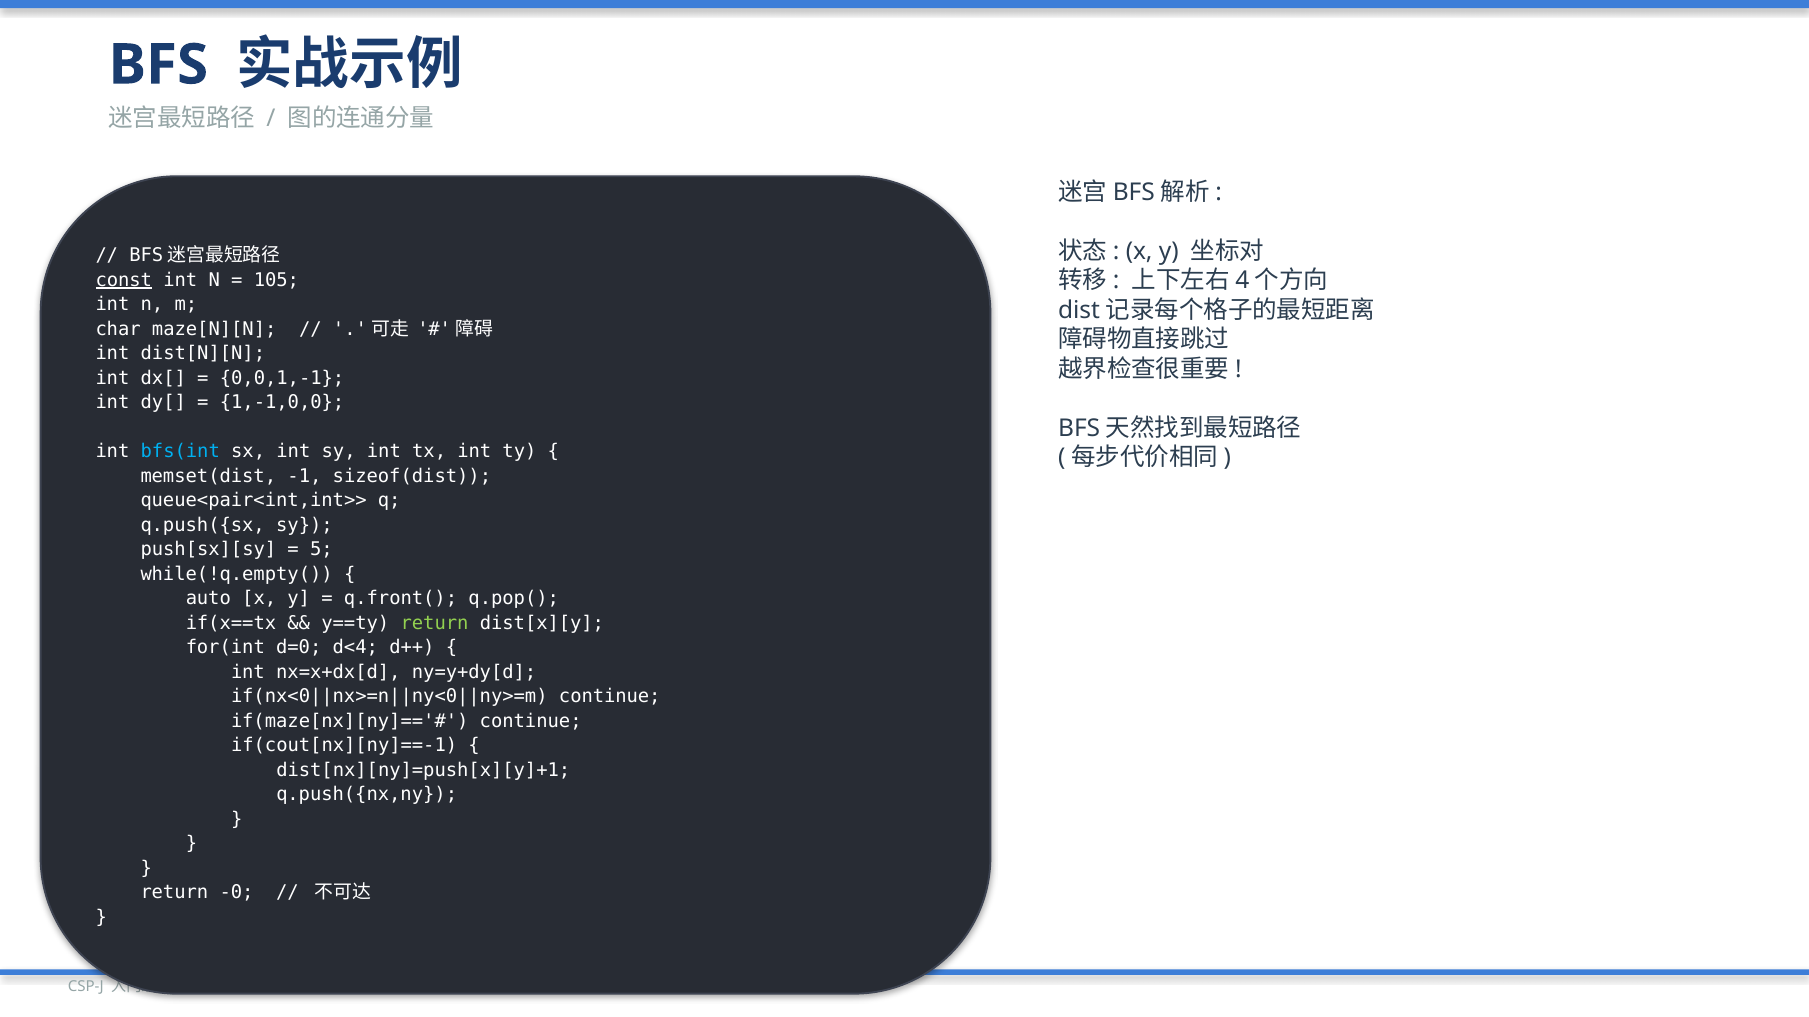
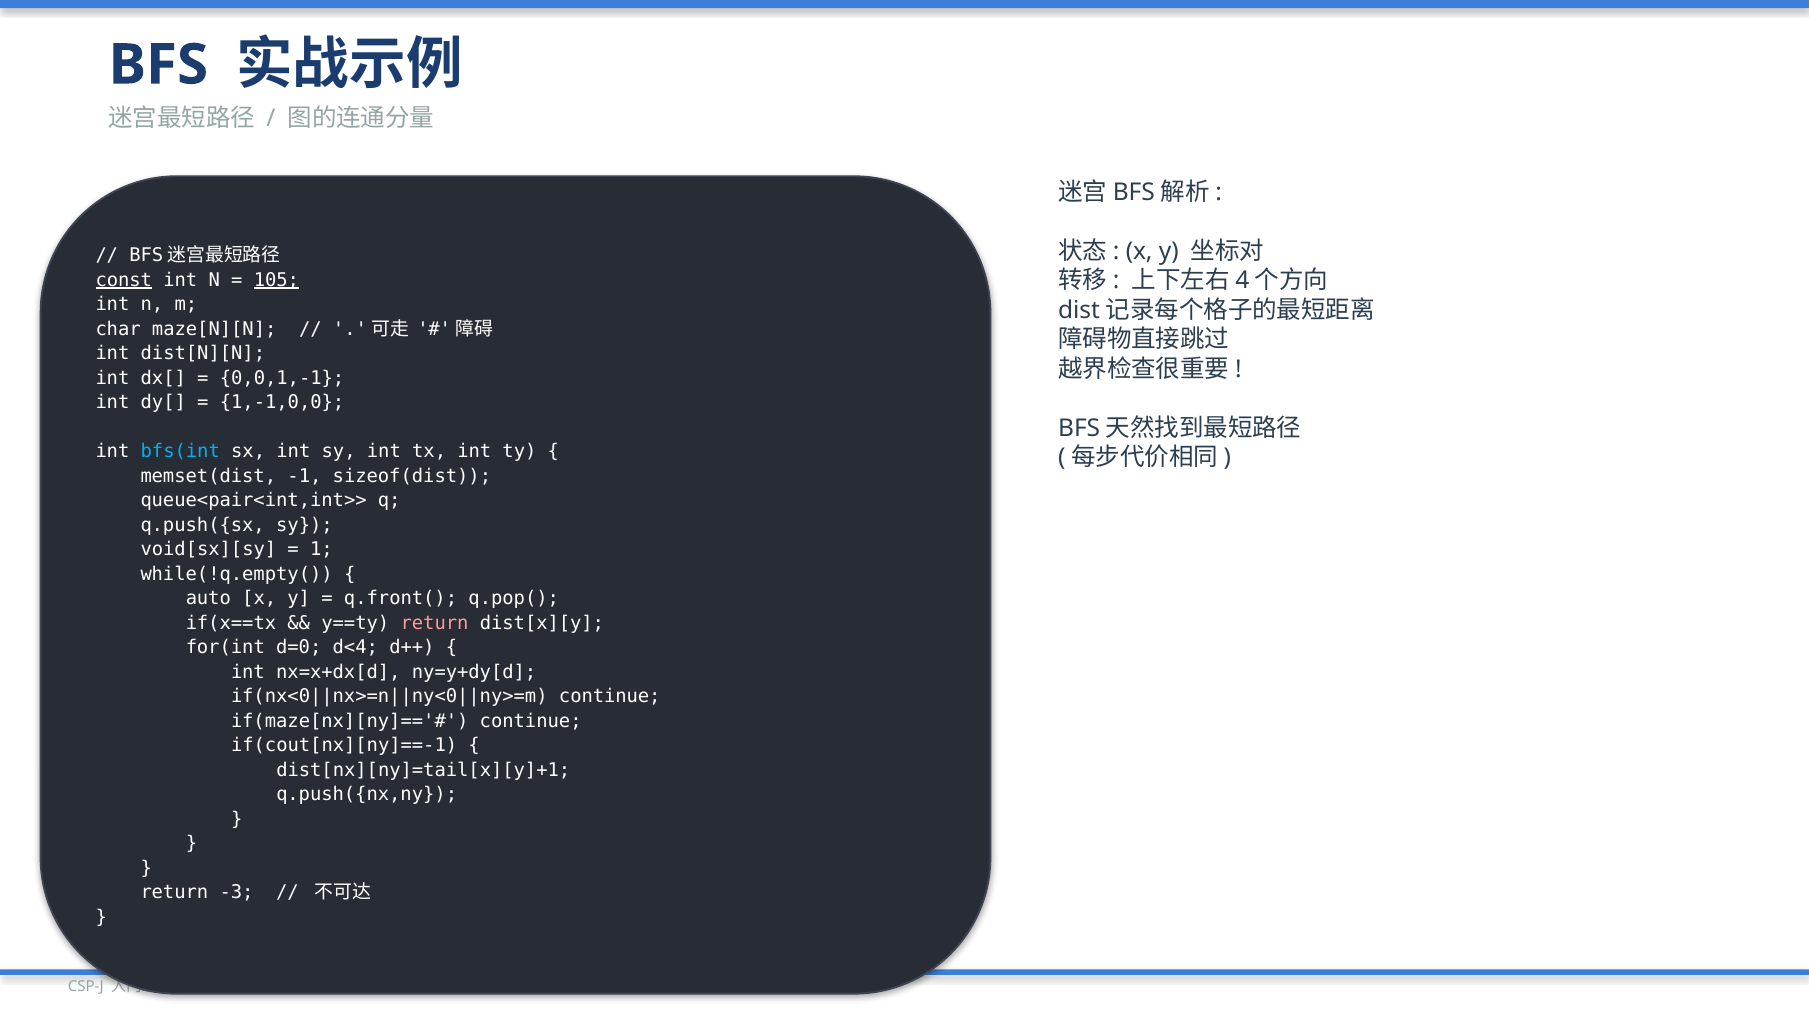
105 underline: none -> present
push[sx][sy: push[sx][sy -> void[sx][sy
5: 5 -> 1
return at (435, 623) colour: light green -> pink
dist[nx][ny]=push[x][y]+1: dist[nx][ny]=push[x][y]+1 -> dist[nx][ny]=tail[x][y]+1
-0: -0 -> -3
